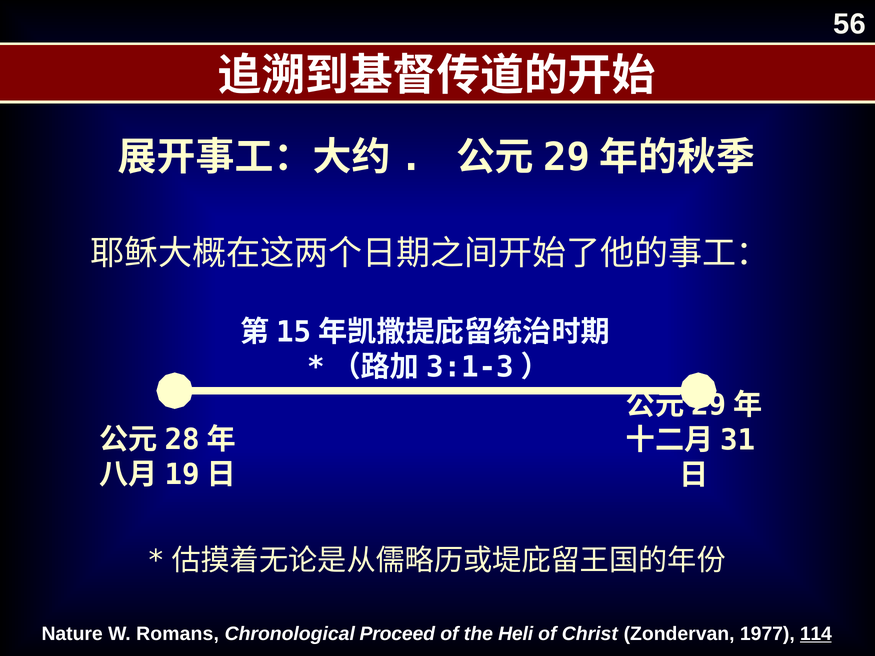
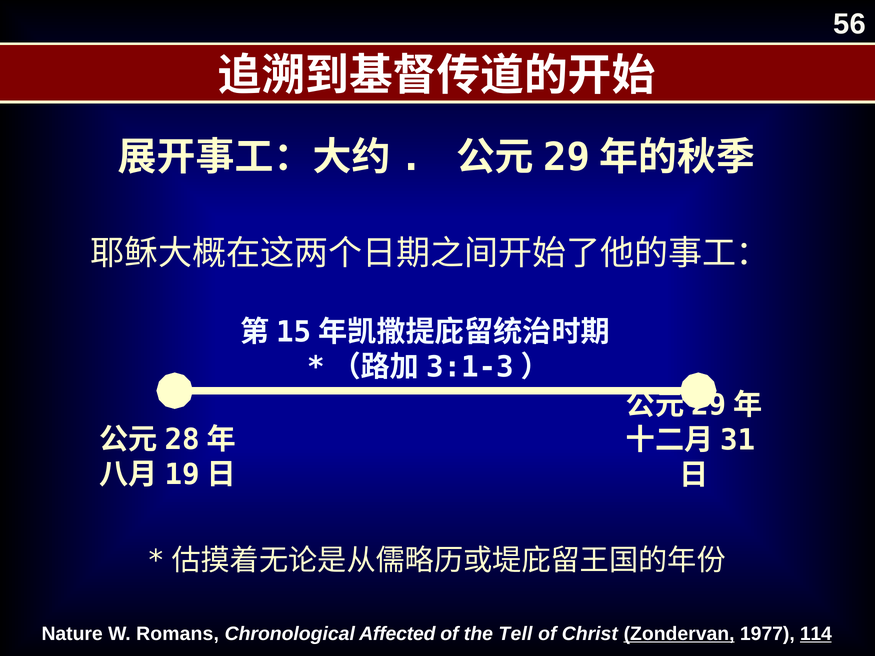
Proceed: Proceed -> Affected
Heli: Heli -> Tell
Zondervan underline: none -> present
